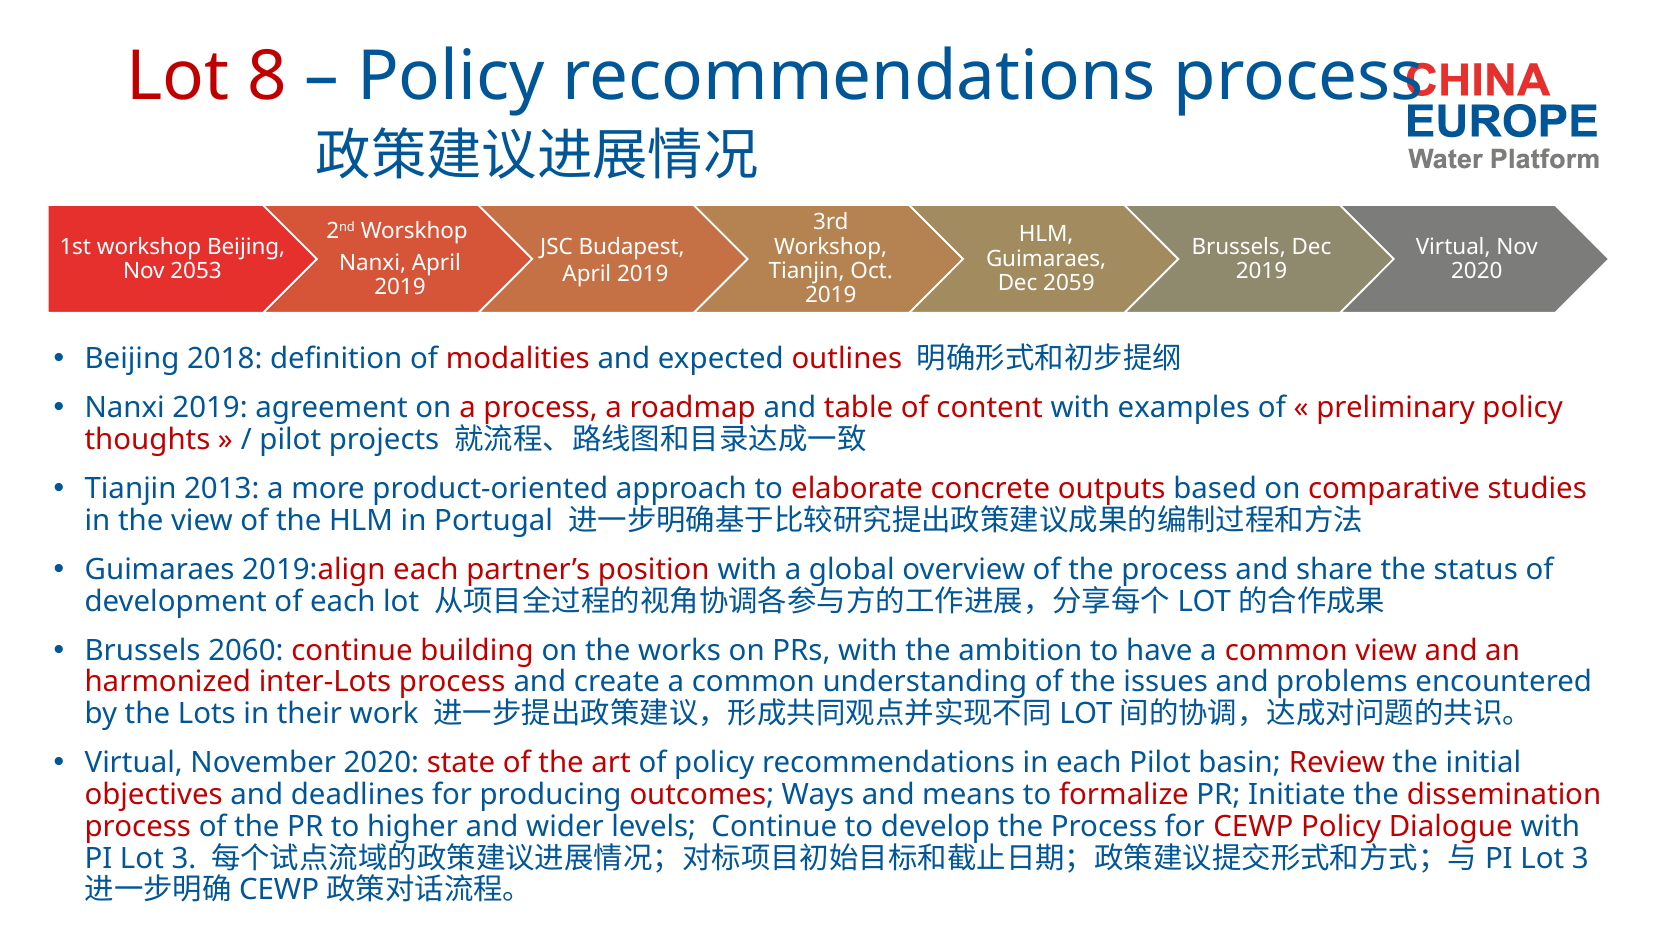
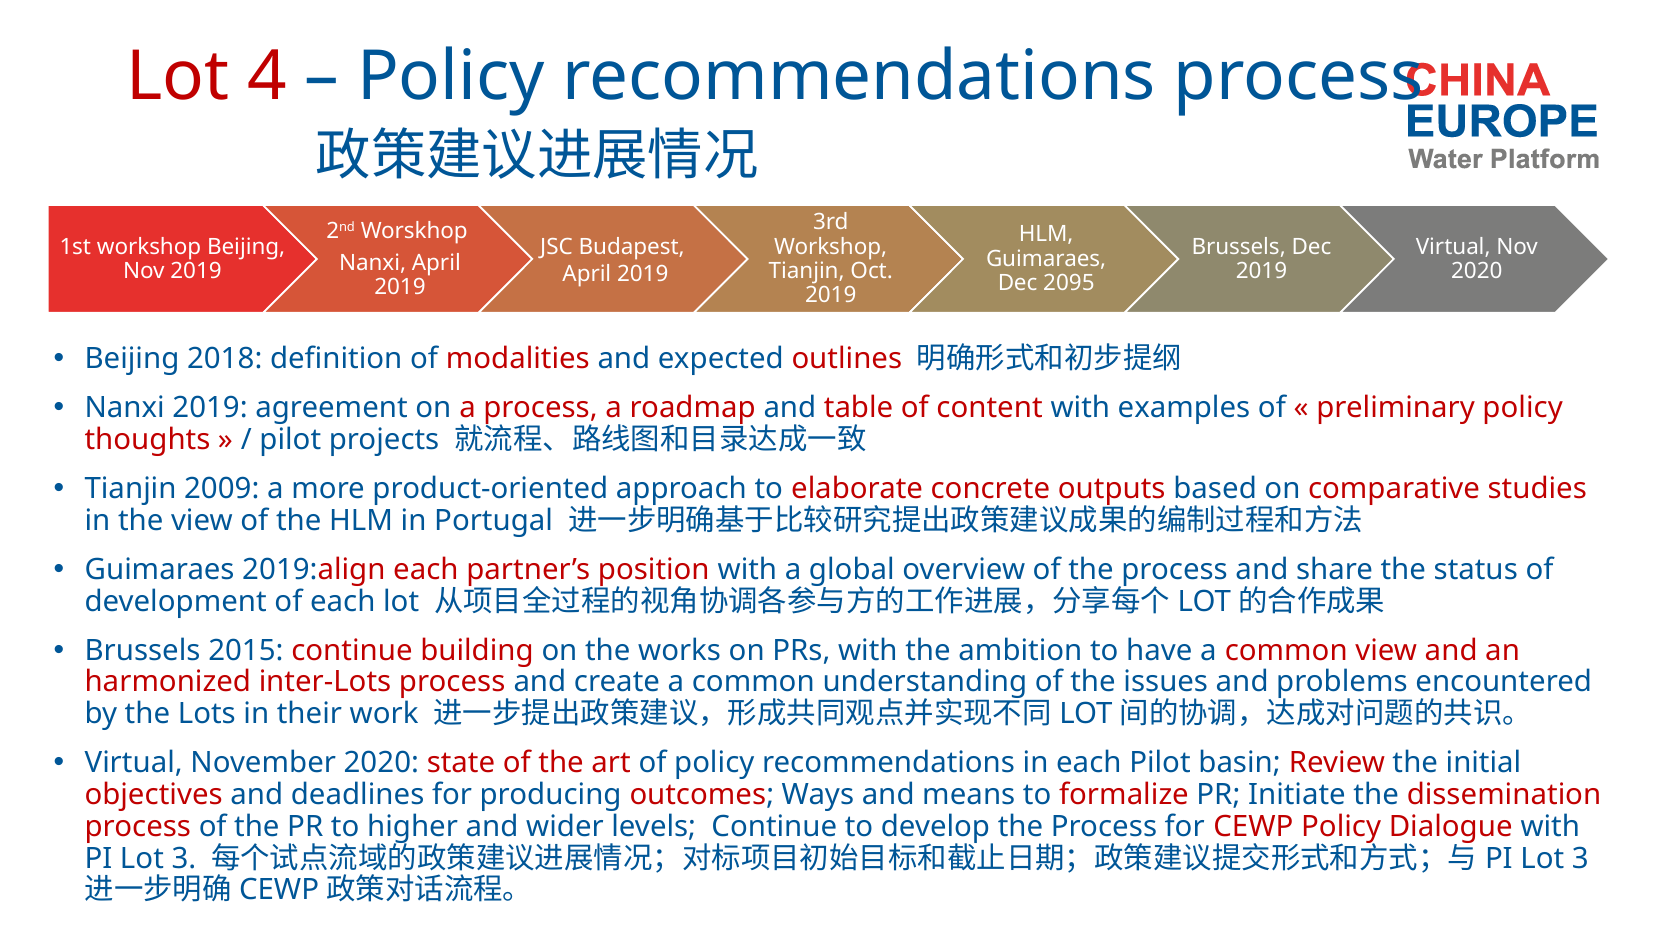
8: 8 -> 4
2053 at (196, 271): 2053 -> 2019
2059: 2059 -> 2095
2013: 2013 -> 2009
2060: 2060 -> 2015
